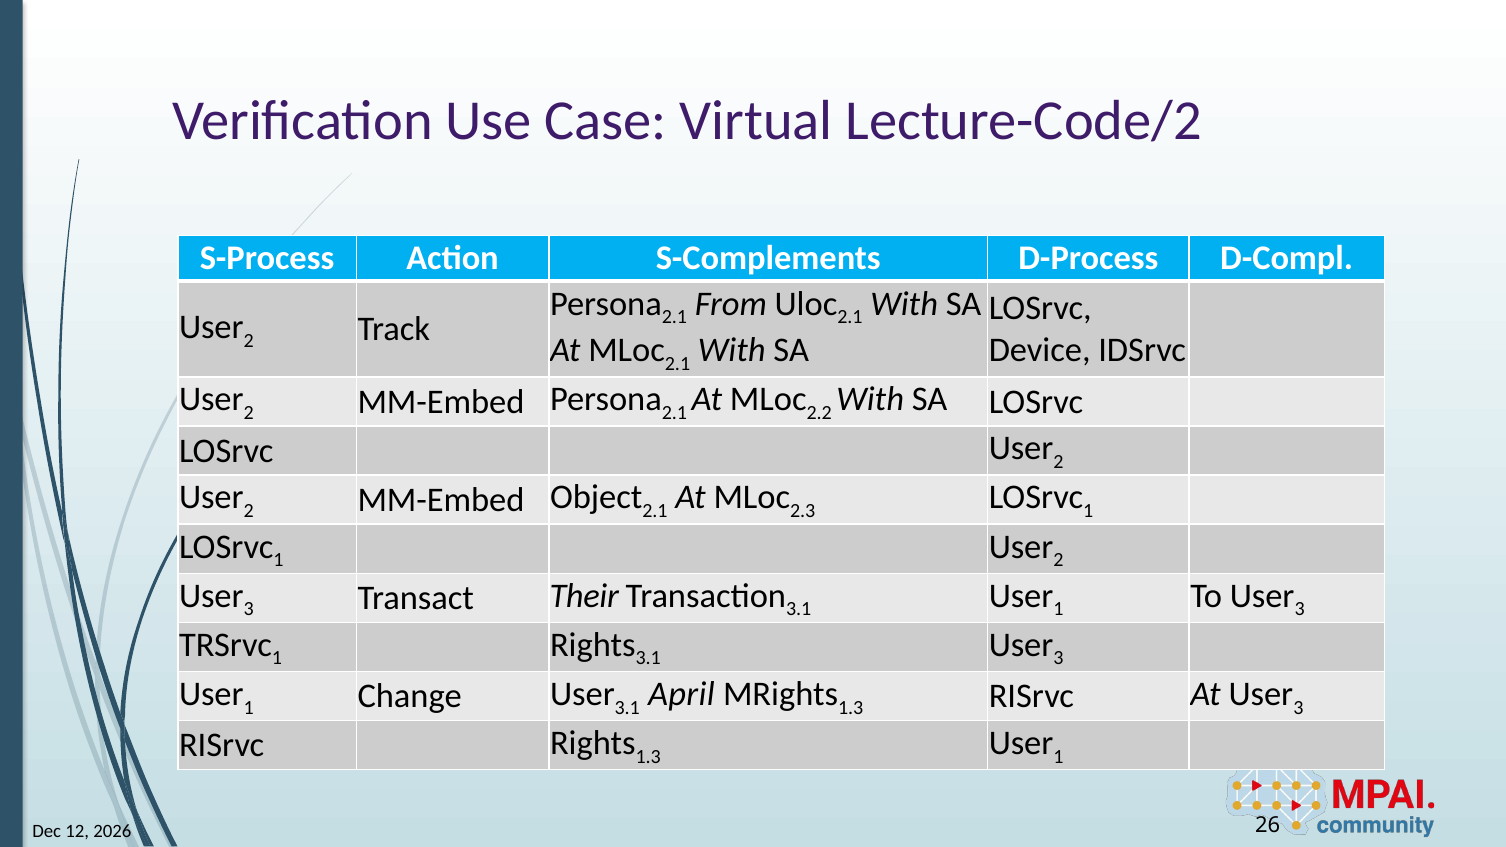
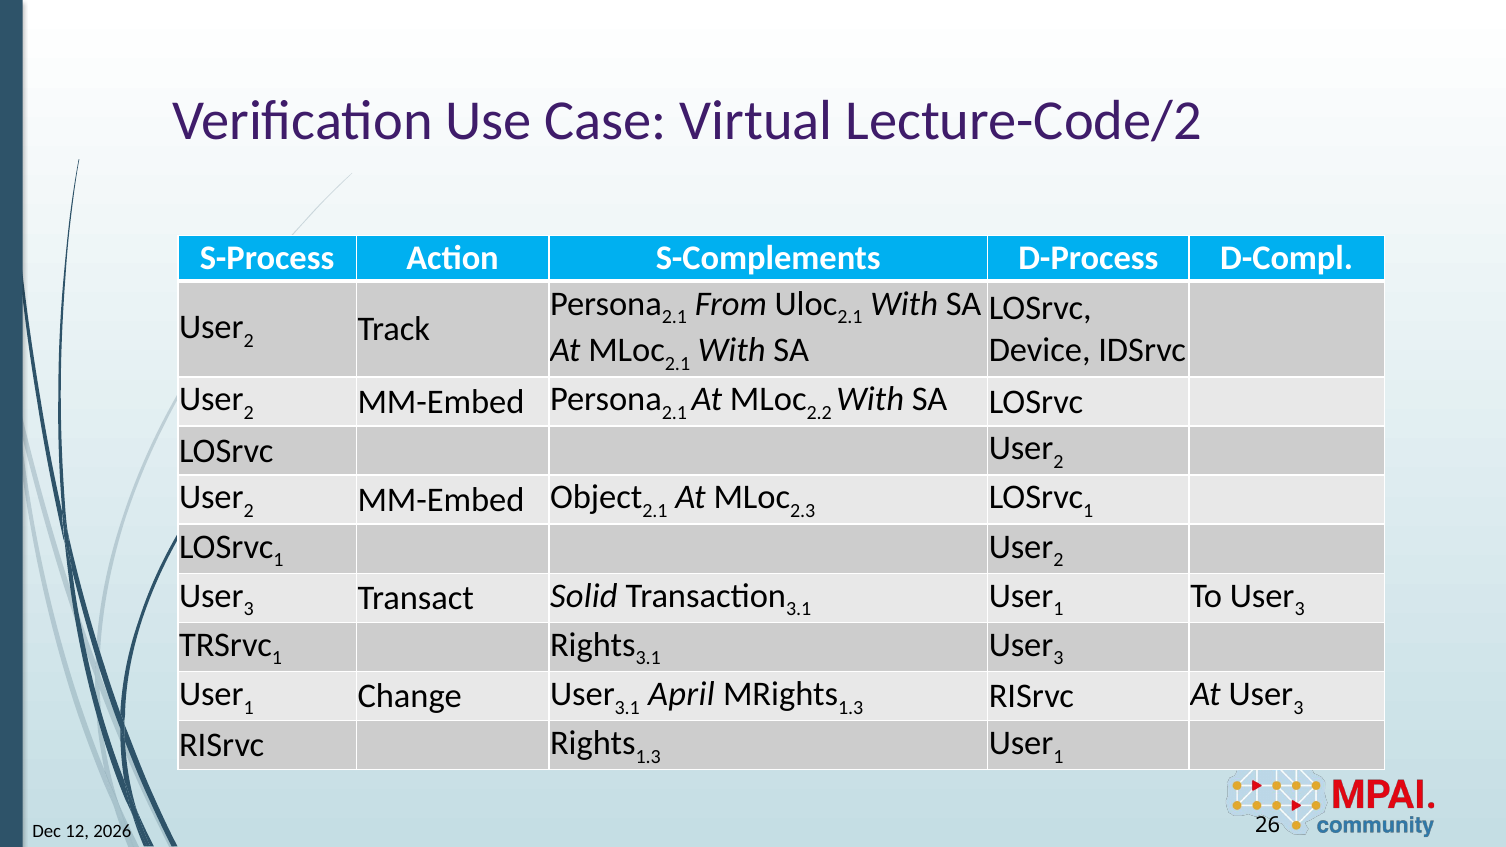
Their: Their -> Solid
